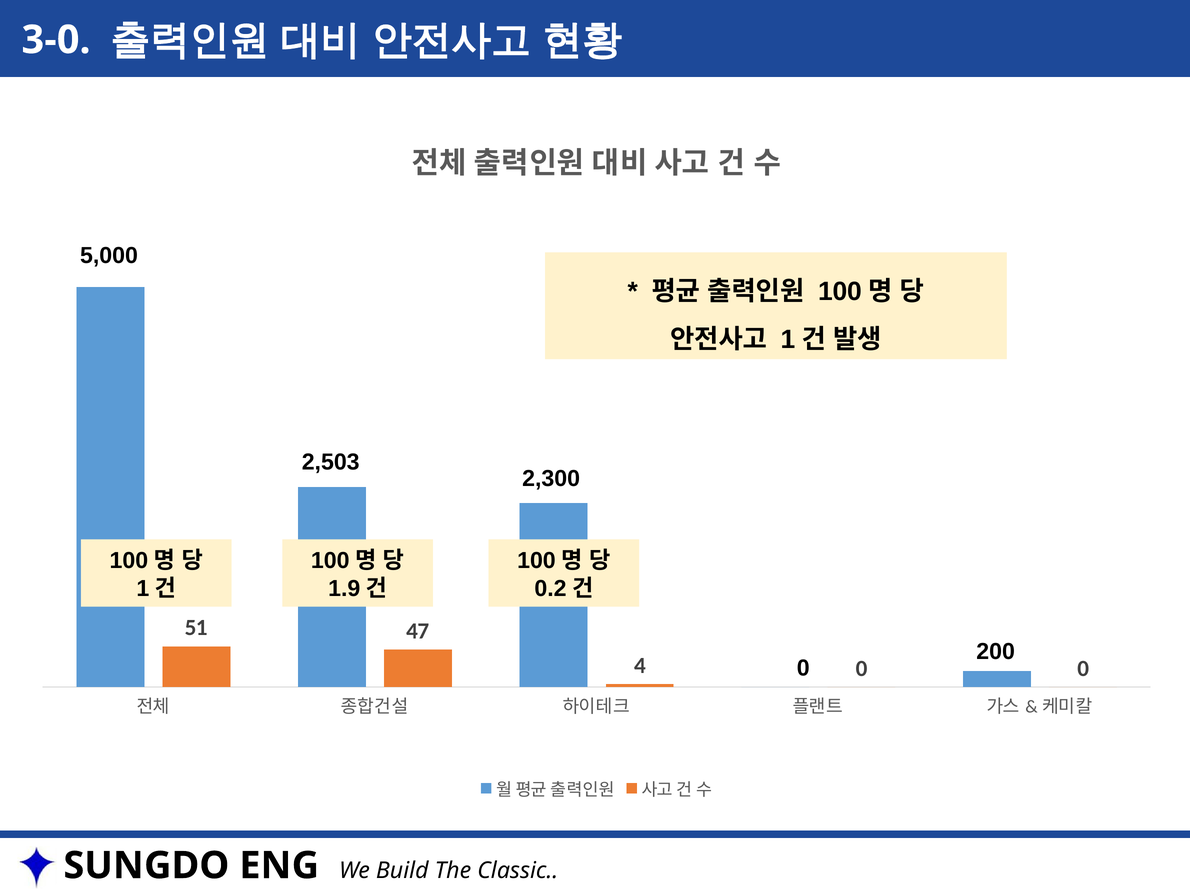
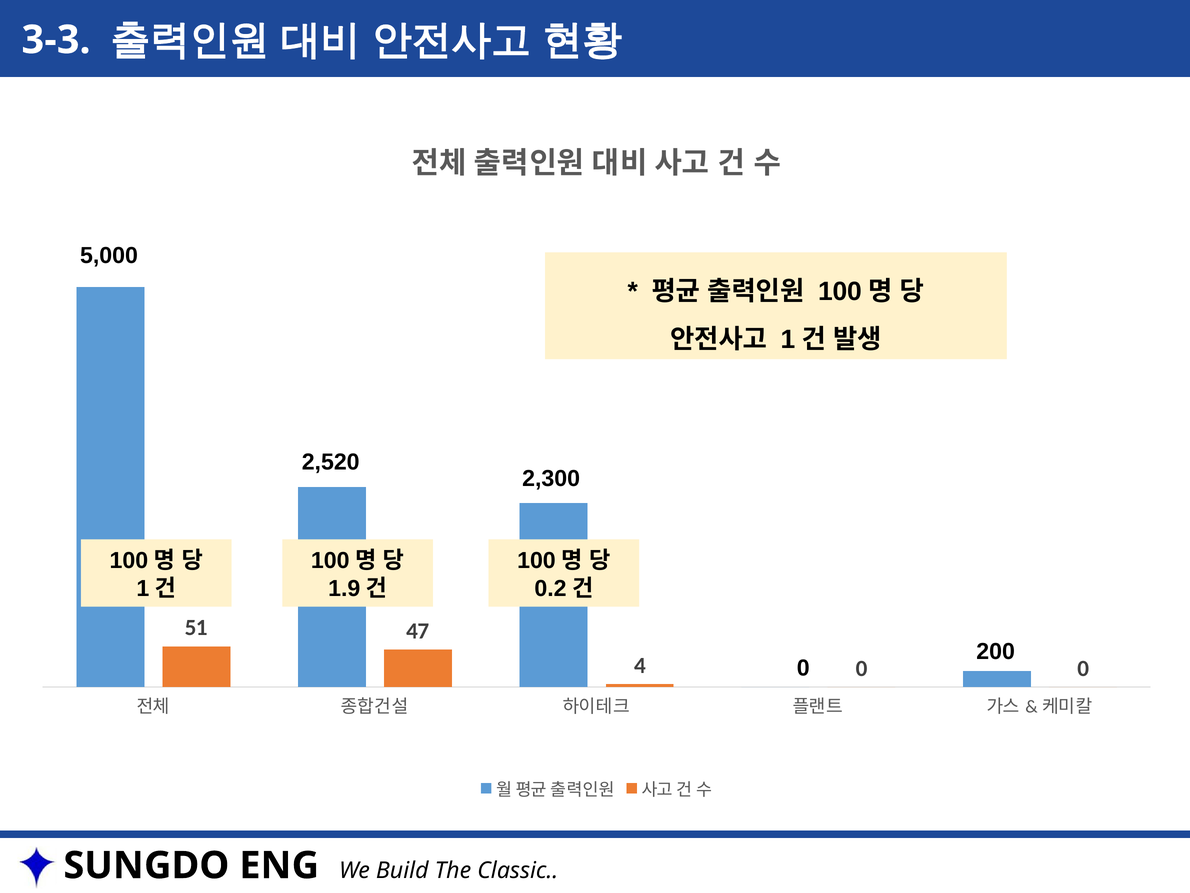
3-0: 3-0 -> 3-3
2,503: 2,503 -> 2,520
